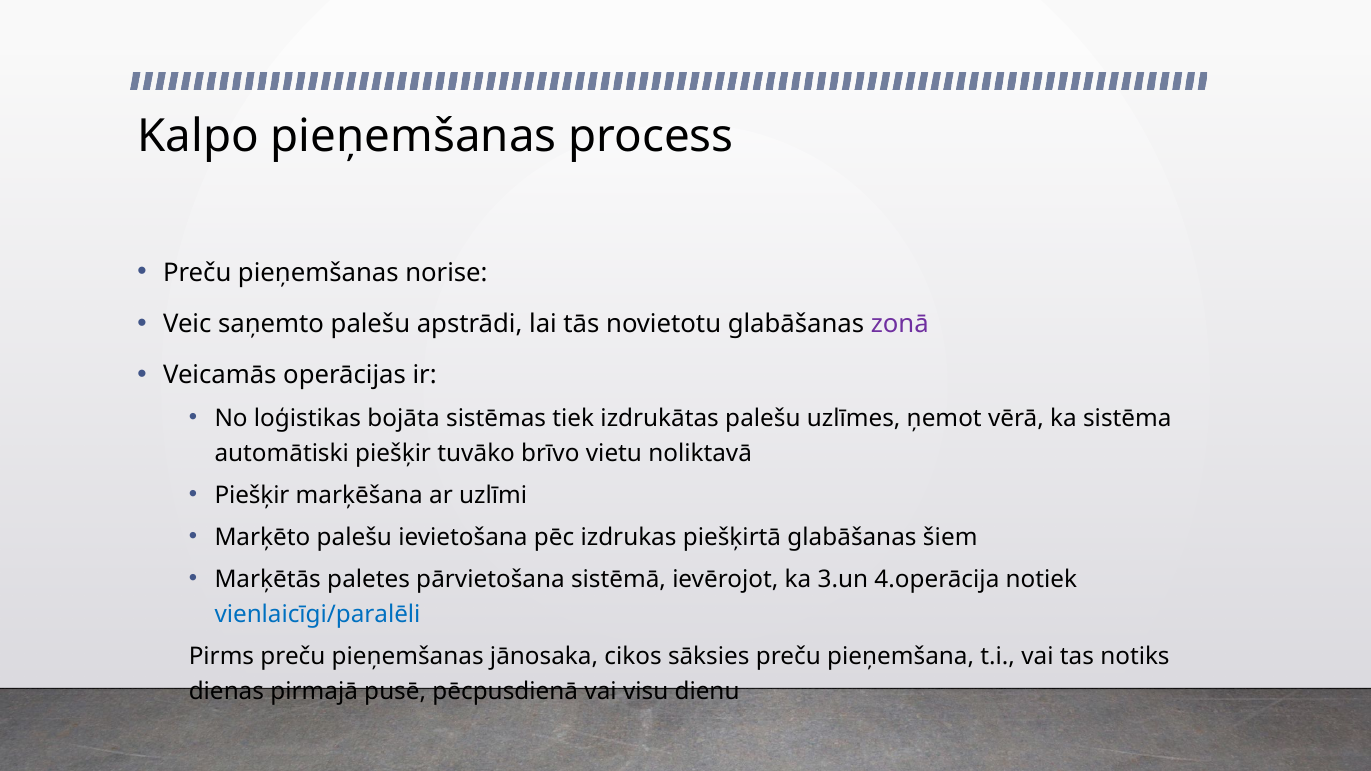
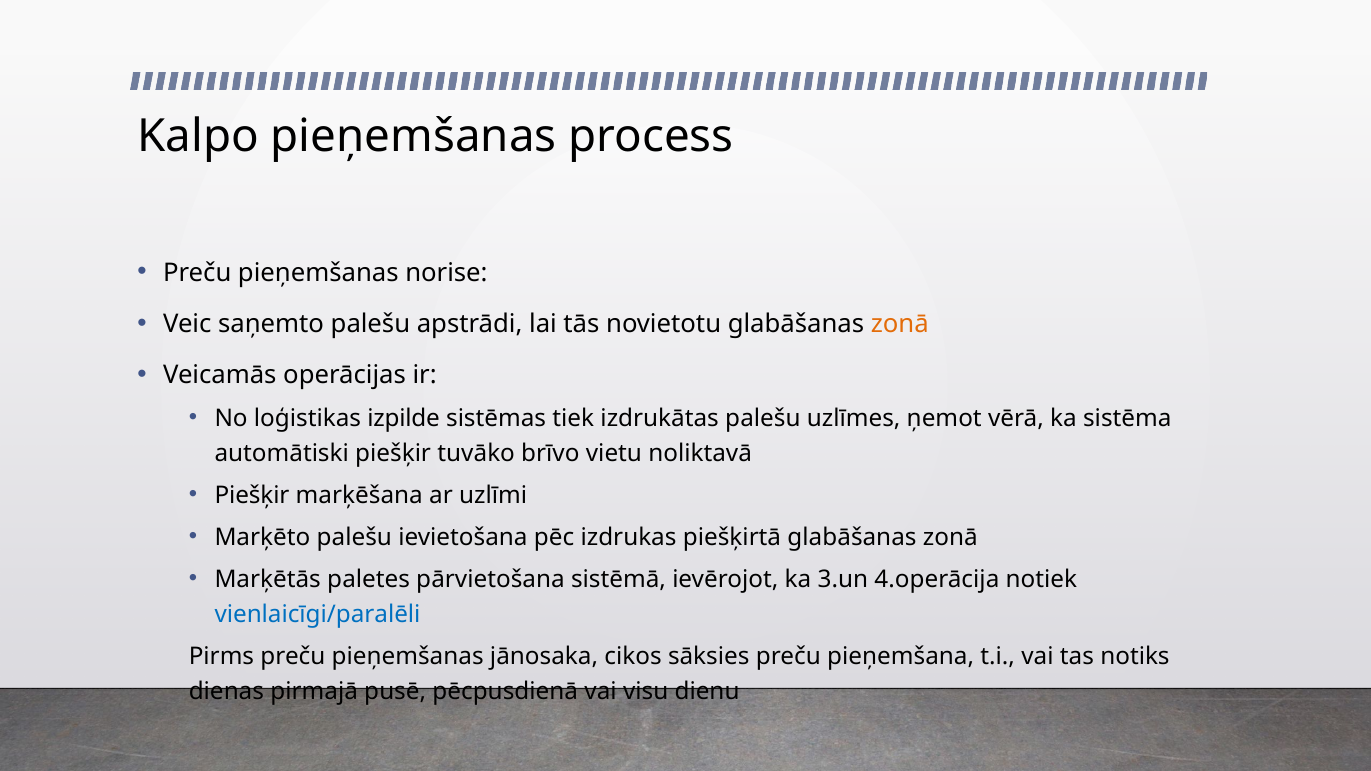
zonā at (900, 324) colour: purple -> orange
bojāta: bojāta -> izpilde
piešķirtā glabāšanas šiem: šiem -> zonā
